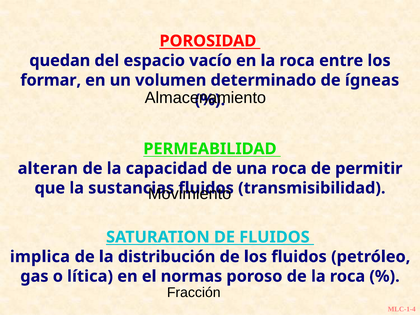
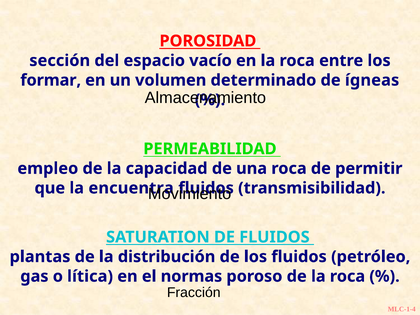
quedan: quedan -> sección
alteran: alteran -> empleo
sustancias: sustancias -> encuentra
implica: implica -> plantas
